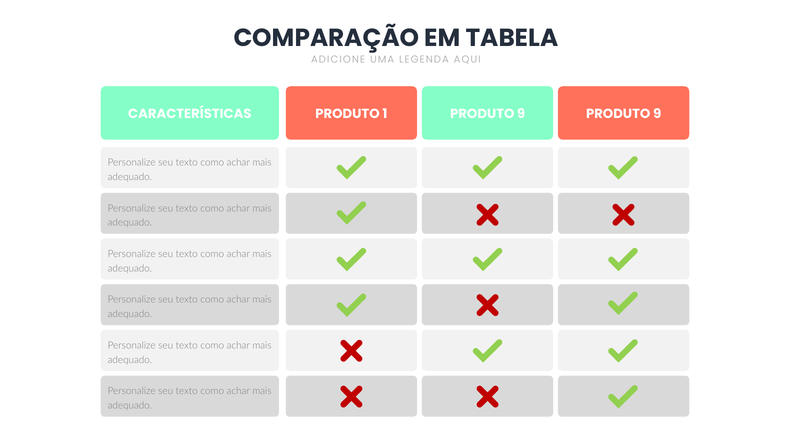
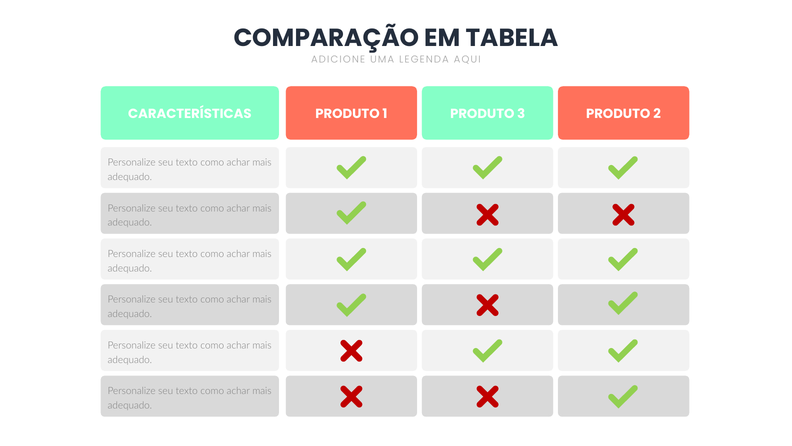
1 PRODUTO 9: 9 -> 3
9 at (657, 114): 9 -> 2
